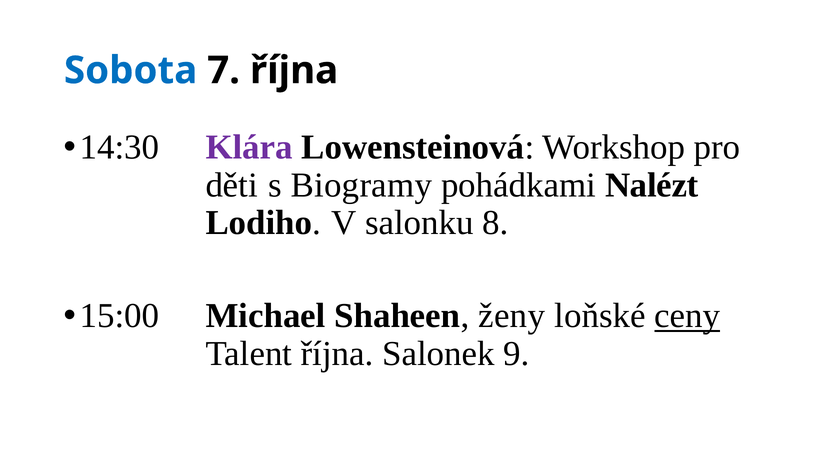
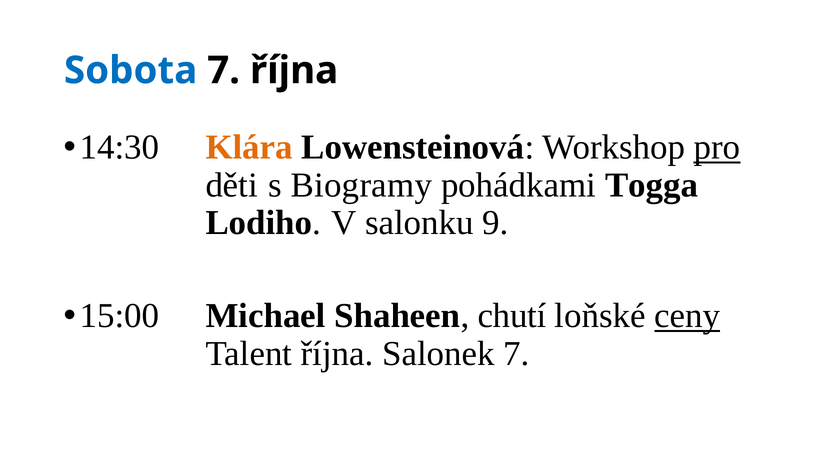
Klára colour: purple -> orange
pro underline: none -> present
Nalézt: Nalézt -> Togga
8: 8 -> 9
ženy: ženy -> chutí
Salonek 9: 9 -> 7
